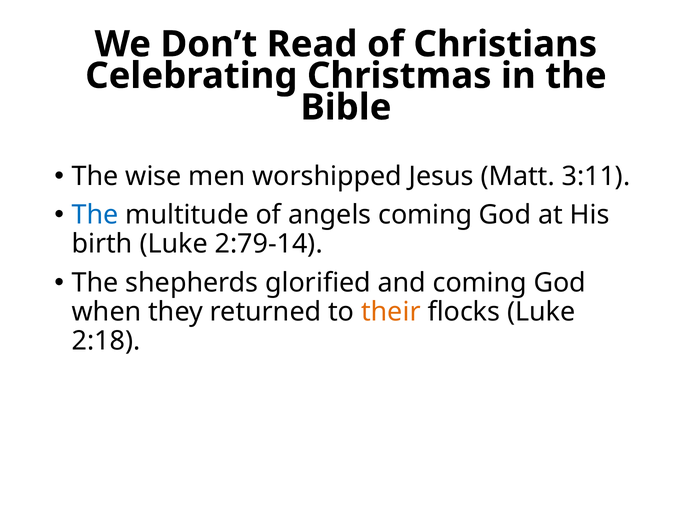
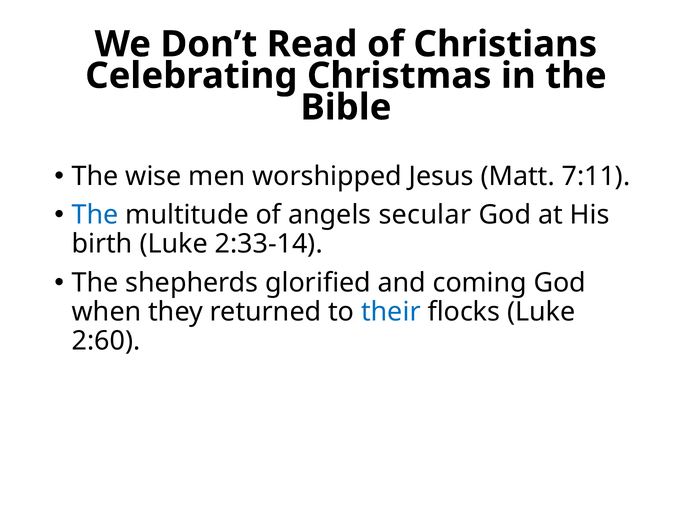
3:11: 3:11 -> 7:11
angels coming: coming -> secular
2:79-14: 2:79-14 -> 2:33-14
their colour: orange -> blue
2:18: 2:18 -> 2:60
